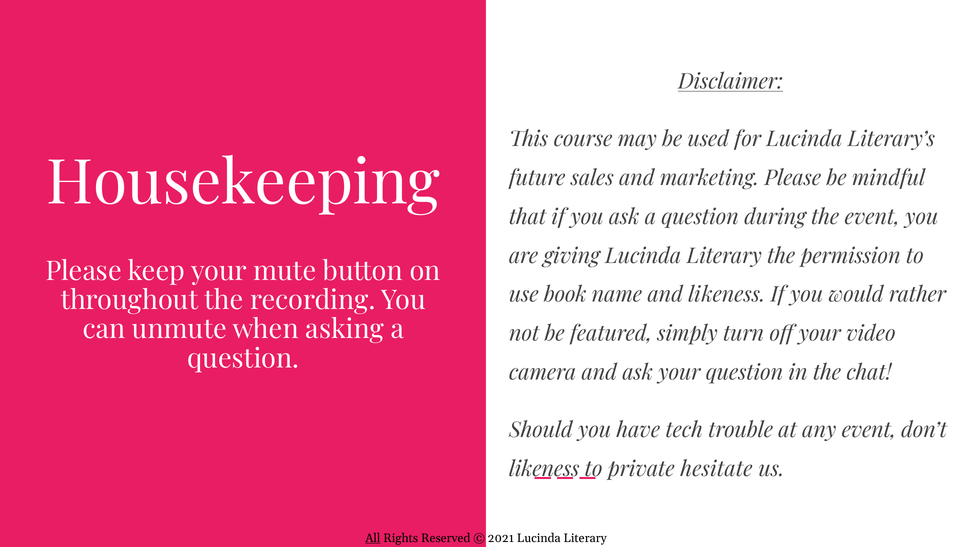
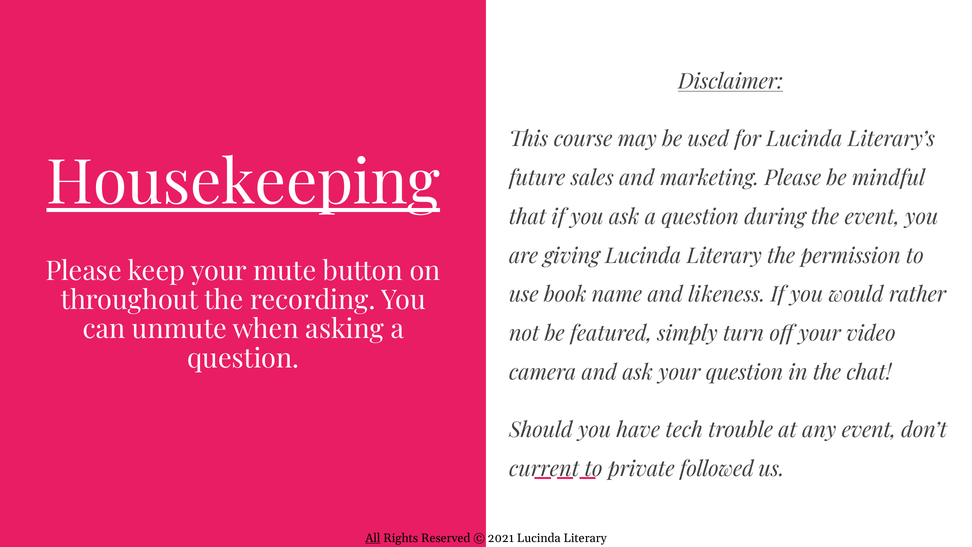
Housekeeping underline: none -> present
likeness at (544, 469): likeness -> current
hesitate: hesitate -> followed
